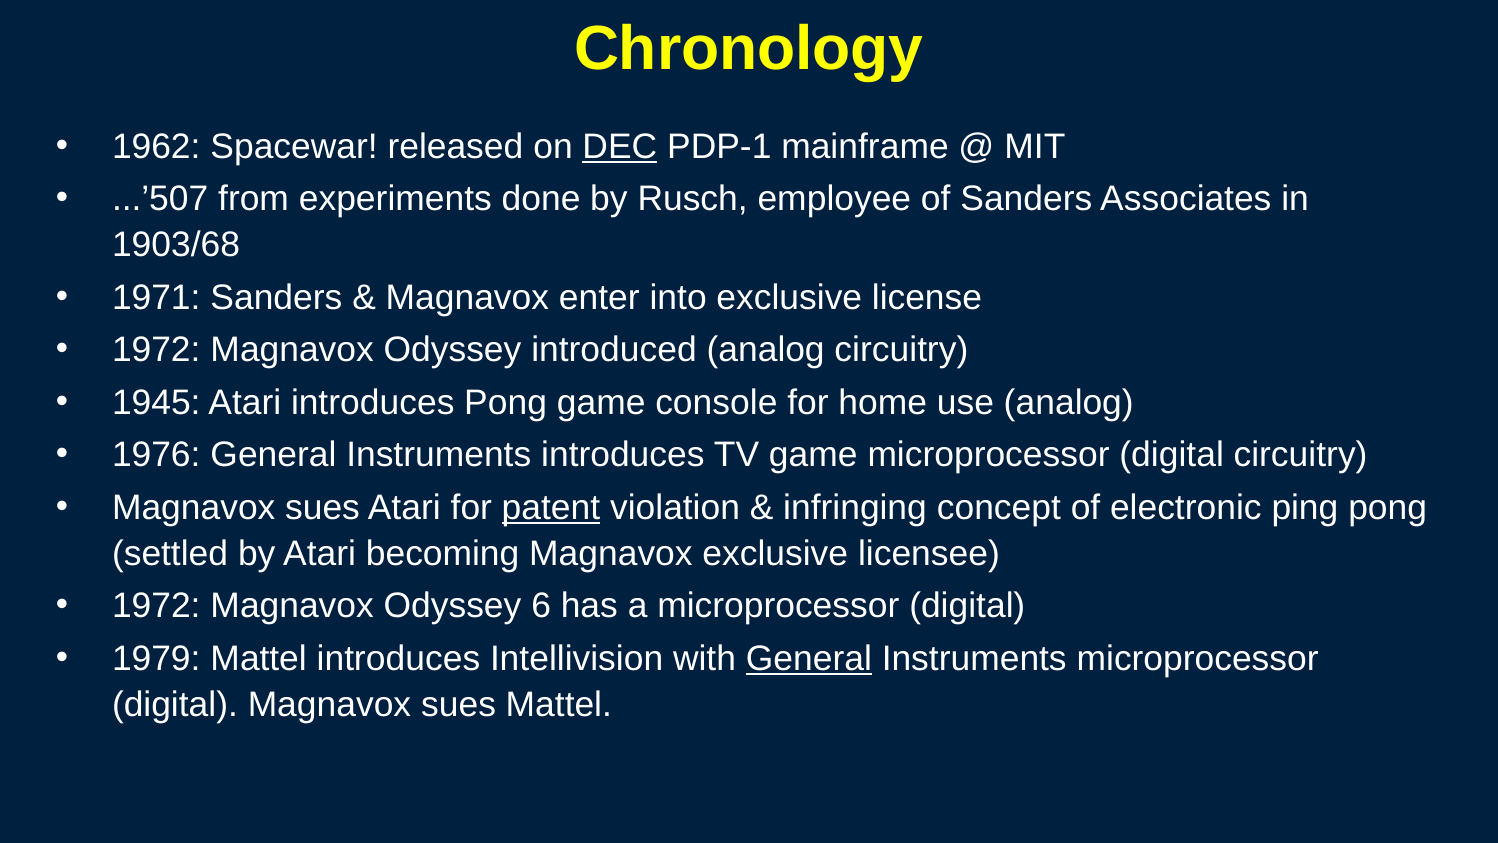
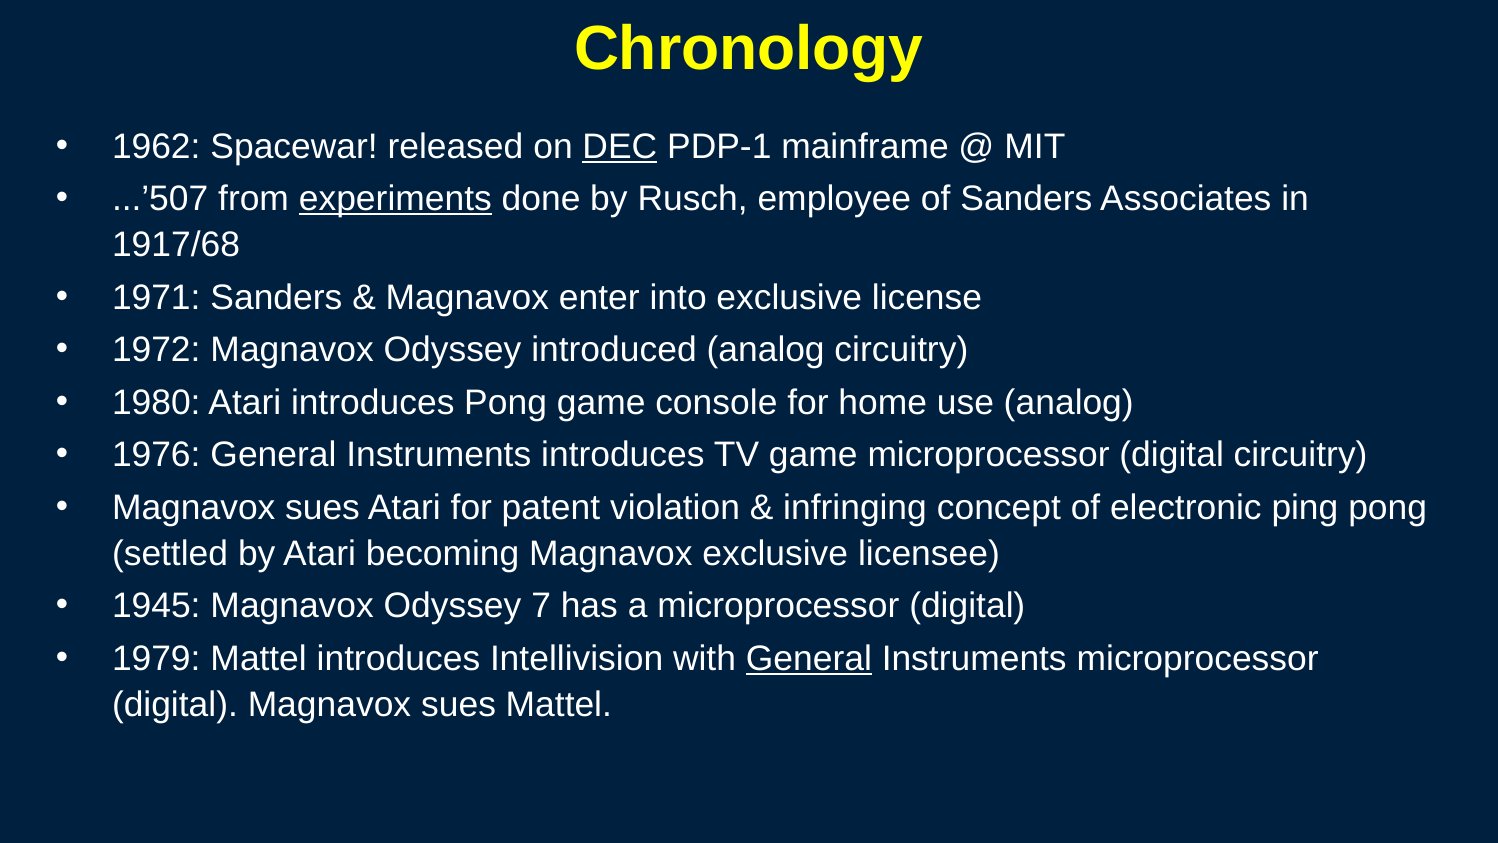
experiments underline: none -> present
1903/68: 1903/68 -> 1917/68
1945: 1945 -> 1980
patent underline: present -> none
1972 at (156, 606): 1972 -> 1945
6: 6 -> 7
